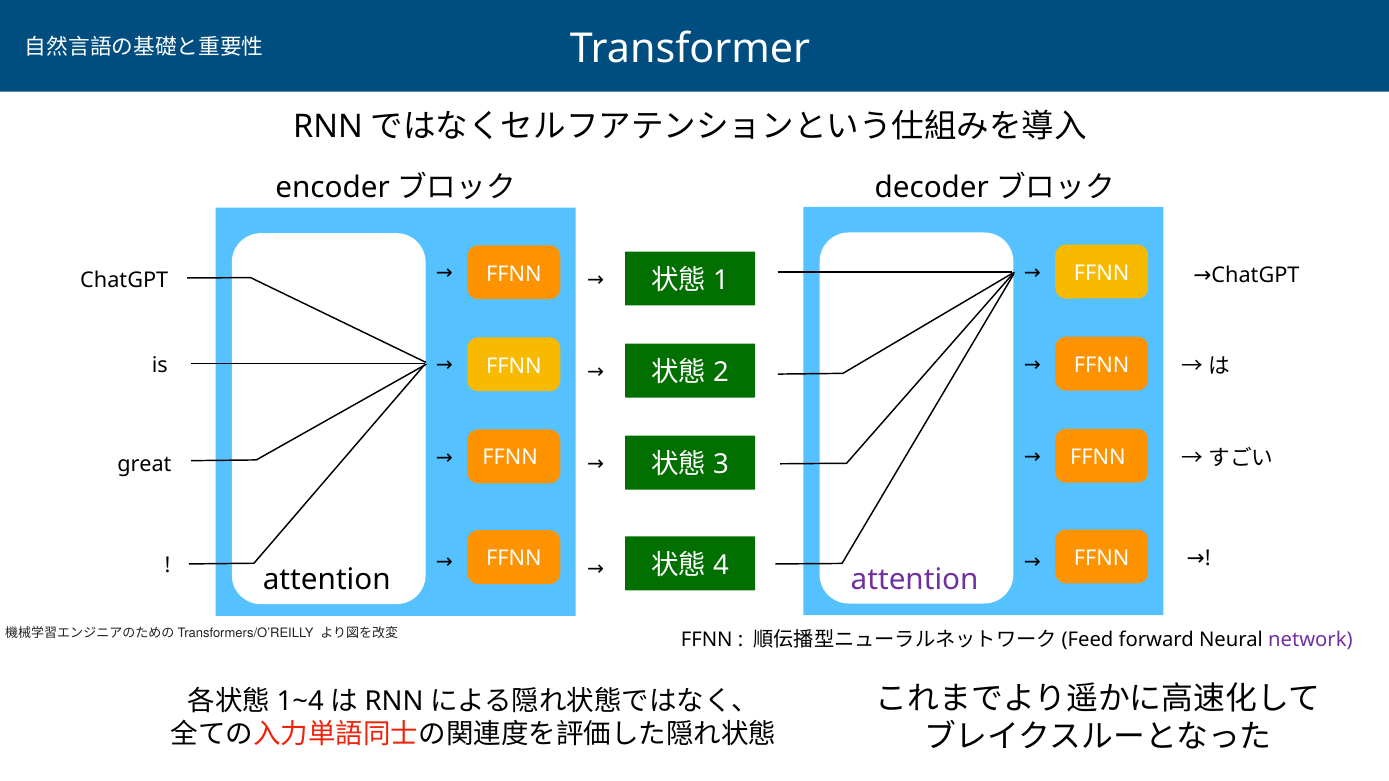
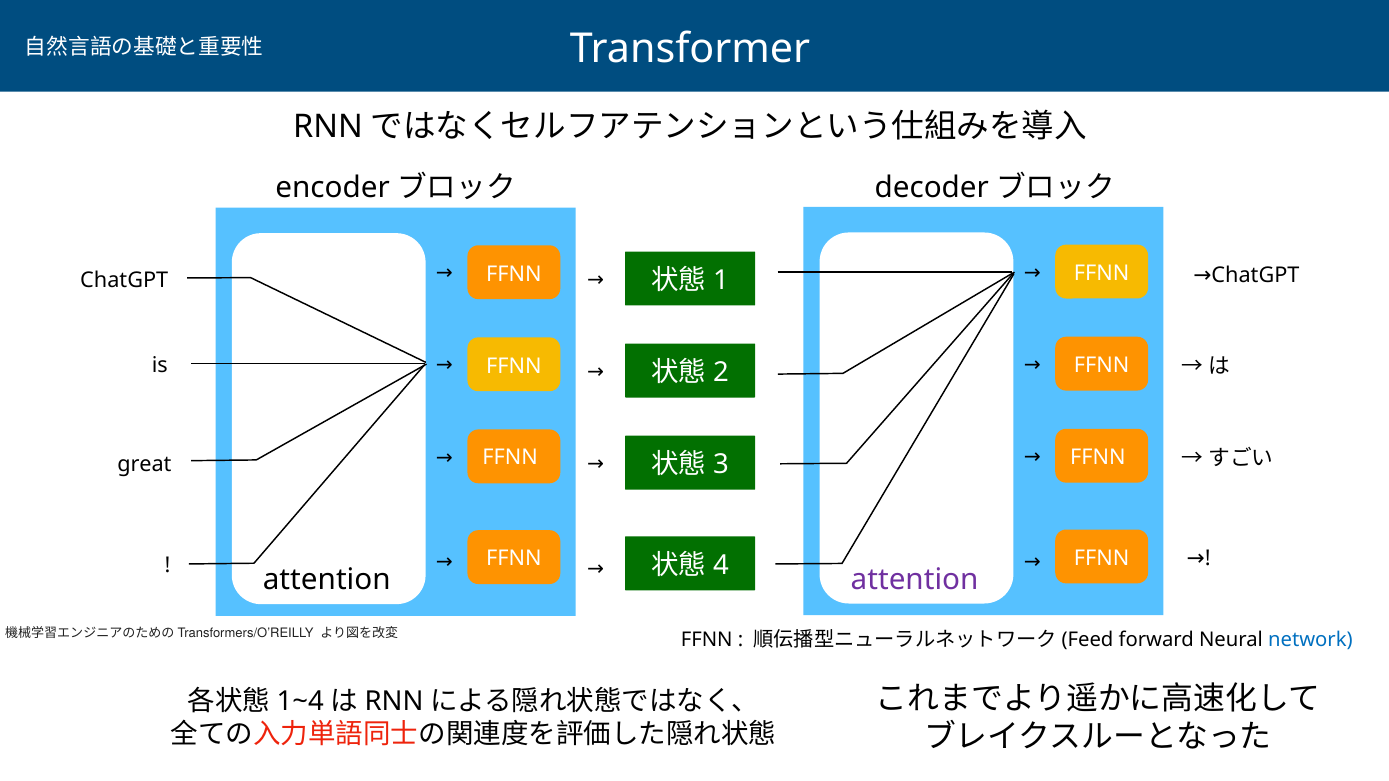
network colour: purple -> blue
